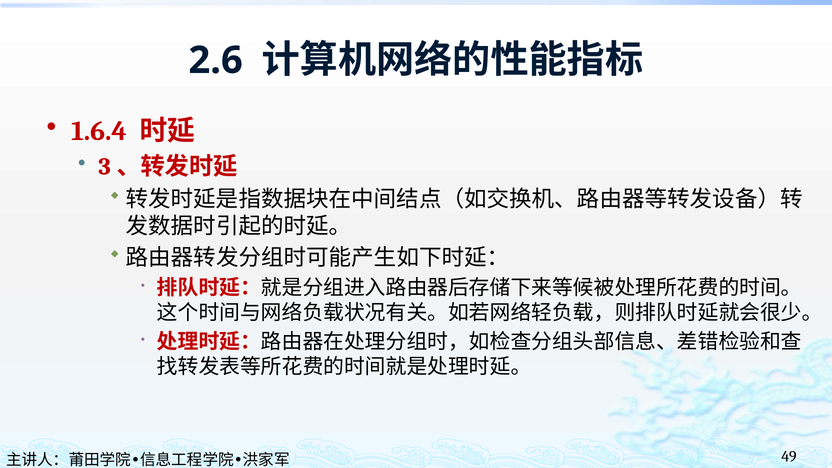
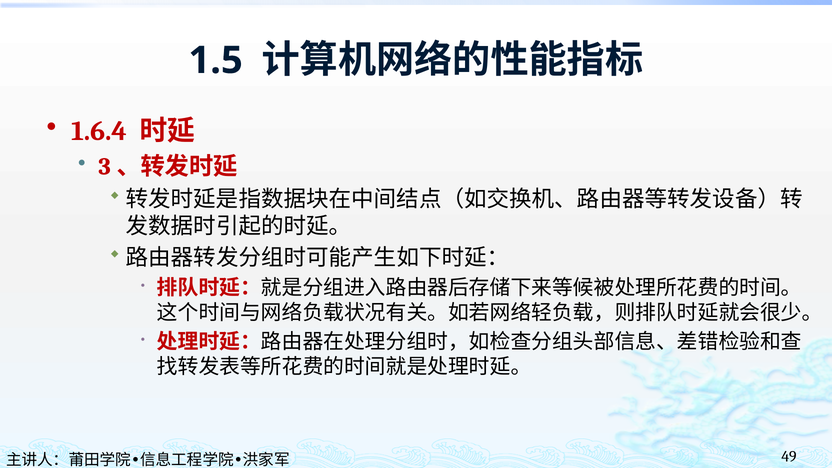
2.6: 2.6 -> 1.5
